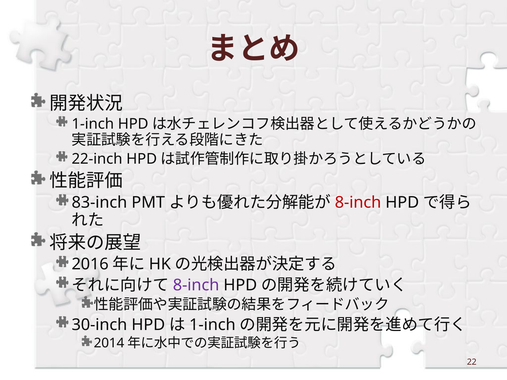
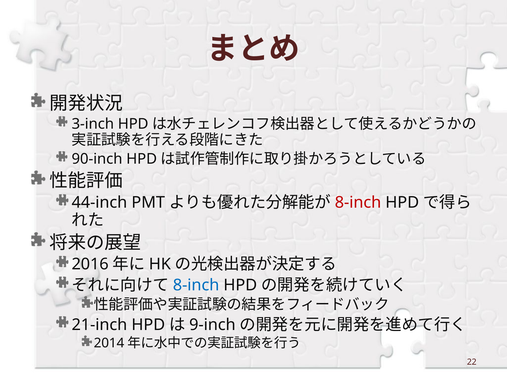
1-inch at (93, 124): 1-inch -> 3-inch
22-inch: 22-inch -> 90-inch
83-inch: 83-inch -> 44-inch
8-inch at (196, 285) colour: purple -> blue
30-inch: 30-inch -> 21-inch
1-inch at (212, 325): 1-inch -> 9-inch
